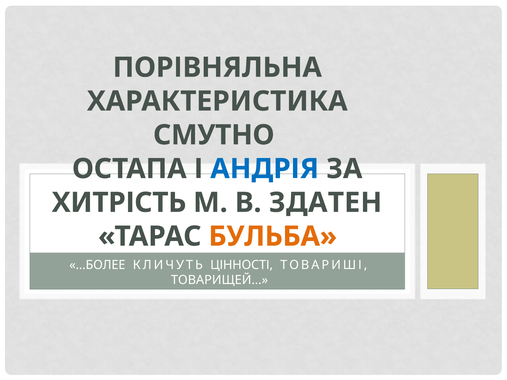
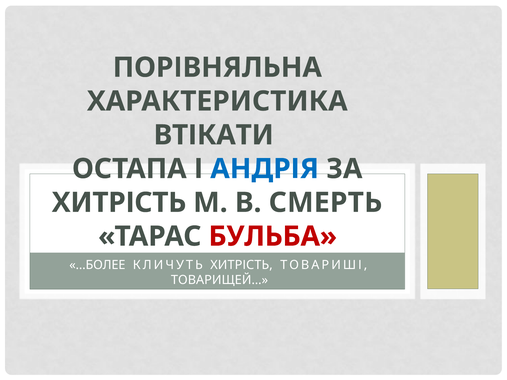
СМУТНО: СМУТНО -> ВТІКАТИ
ЗДАТЕН: ЗДАТЕН -> СМЕРТЬ
БУЛЬБА colour: orange -> red
КЛИЧУТЬ ЦІННОСТІ: ЦІННОСТІ -> ХИТРІСТЬ
